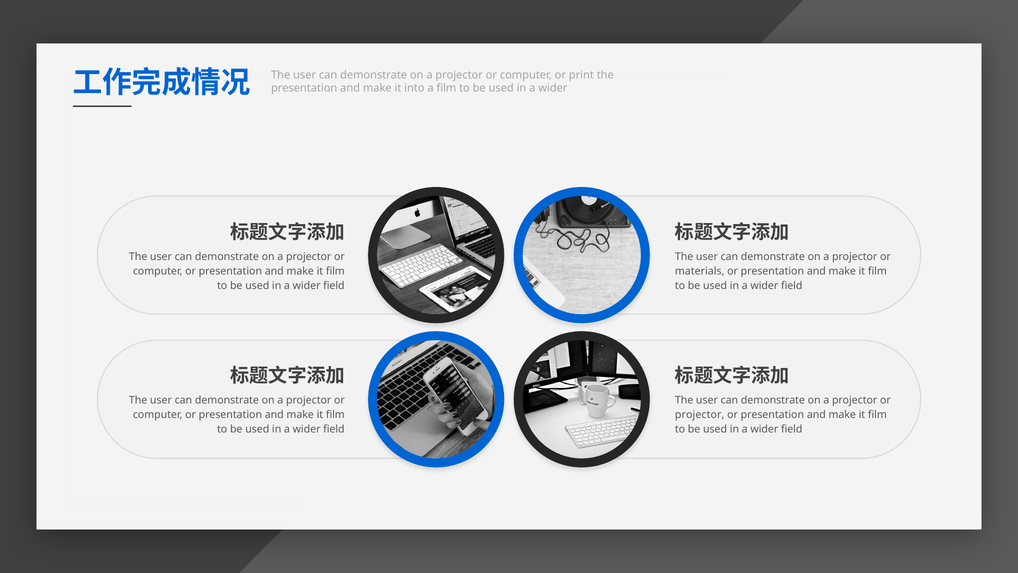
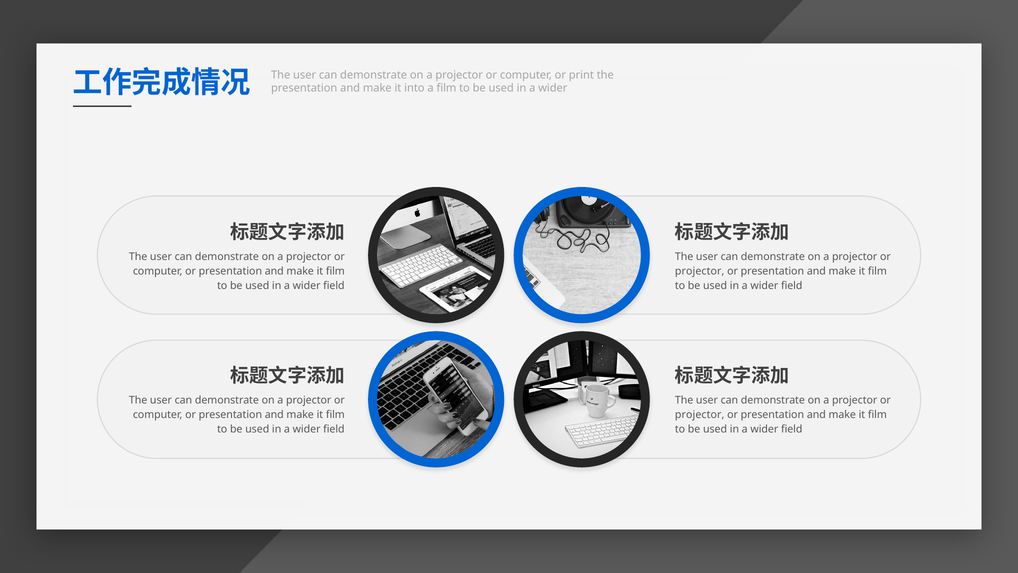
materials at (700, 271): materials -> projector
